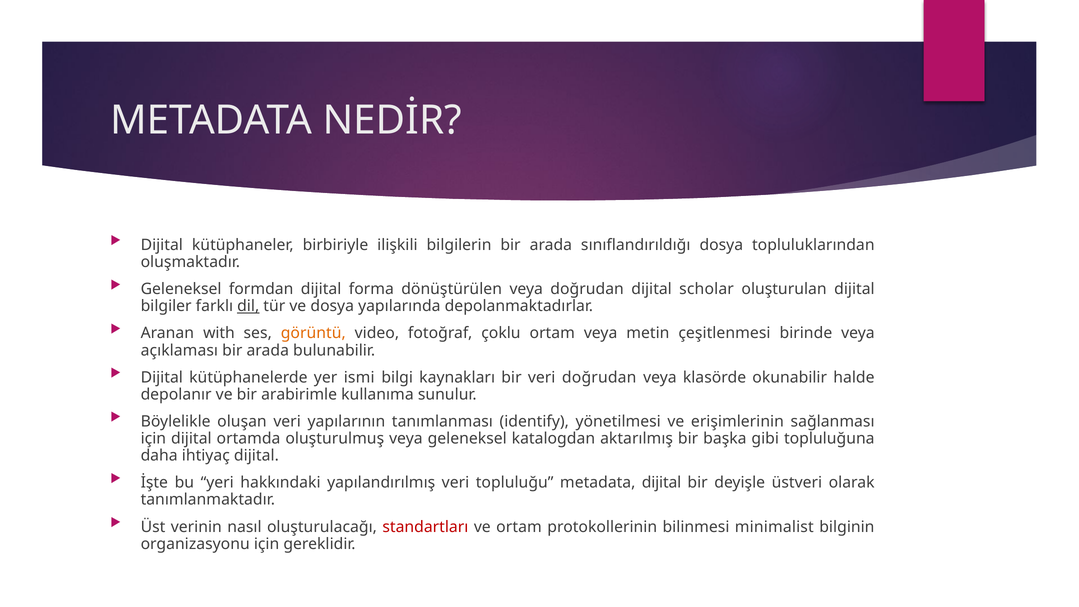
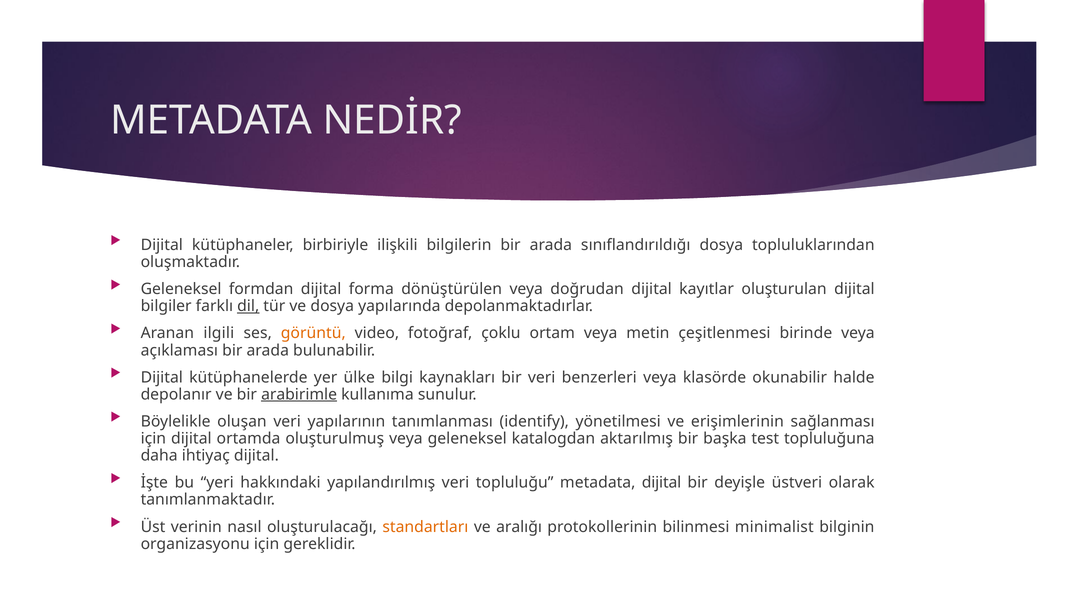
scholar: scholar -> kayıtlar
with: with -> ilgili
ismi: ismi -> ülke
veri doğrudan: doğrudan -> benzerleri
arabirimle underline: none -> present
gibi: gibi -> test
standartları colour: red -> orange
ve ortam: ortam -> aralığı
